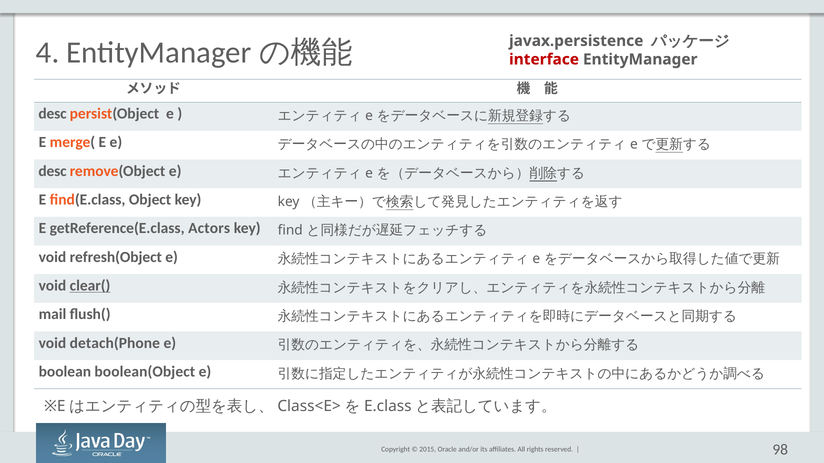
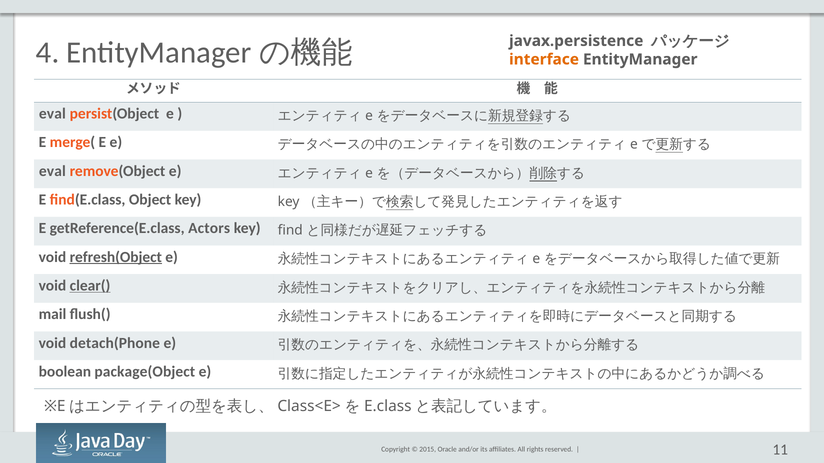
interface colour: red -> orange
desc at (53, 114): desc -> eval
desc at (53, 171): desc -> eval
refresh(Object underline: none -> present
boolean(Object: boolean(Object -> package(Object
98: 98 -> 11
